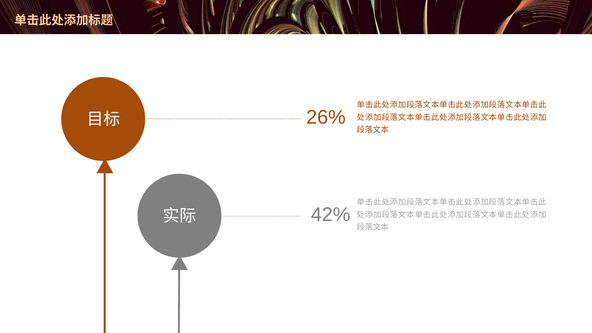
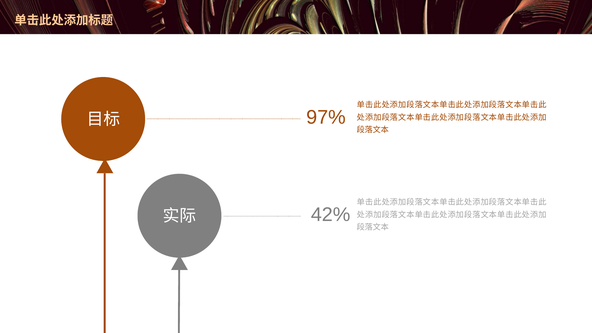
26%: 26% -> 97%
